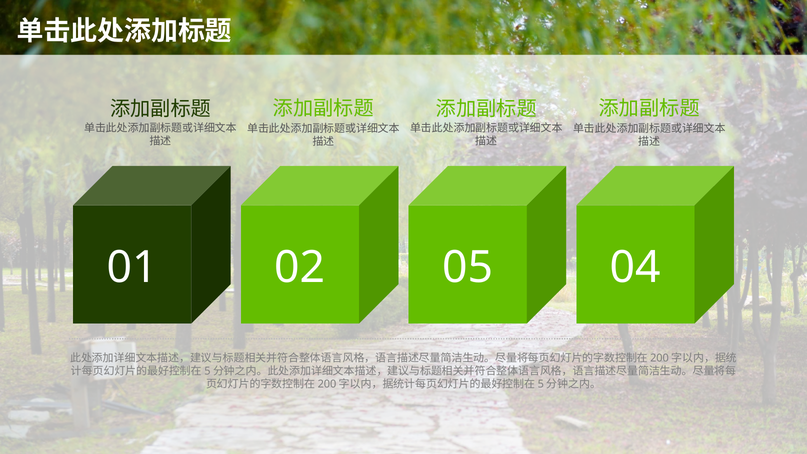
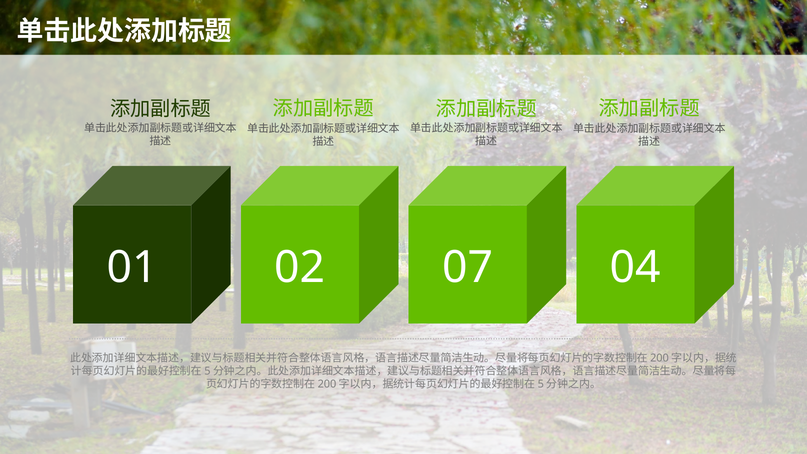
05: 05 -> 07
